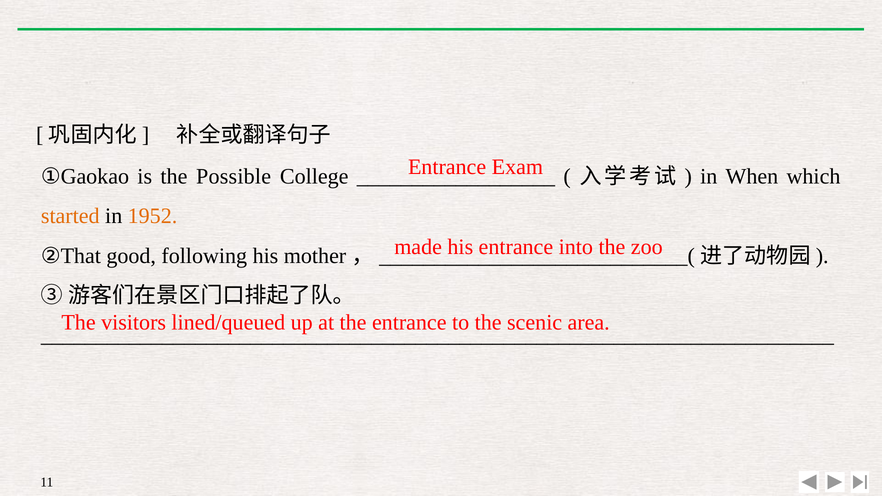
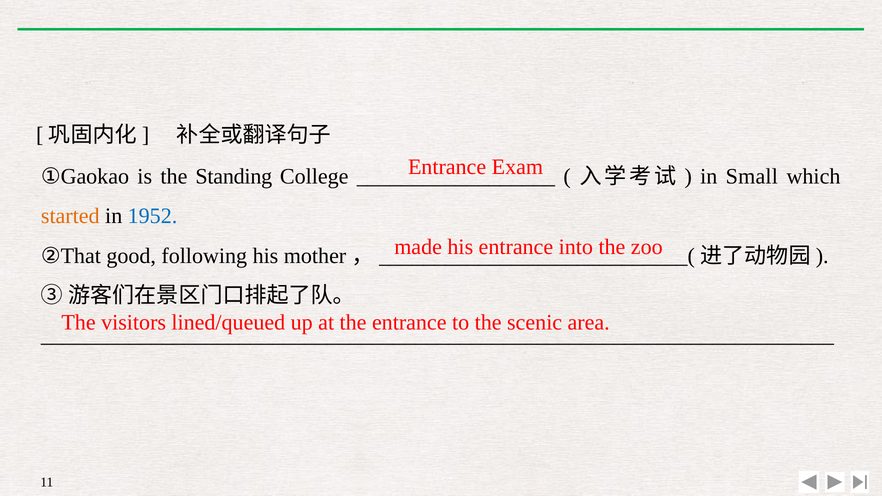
Possible: Possible -> Standing
When: When -> Small
1952 colour: orange -> blue
